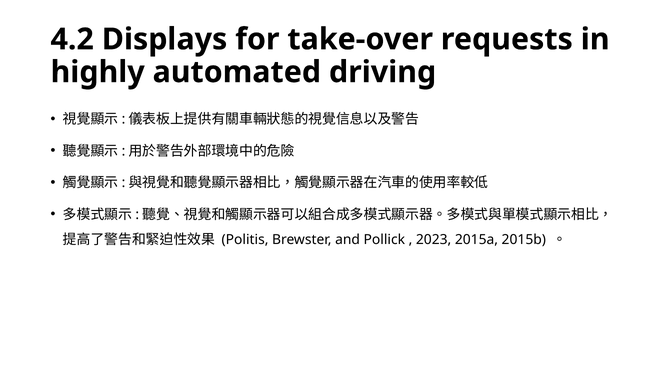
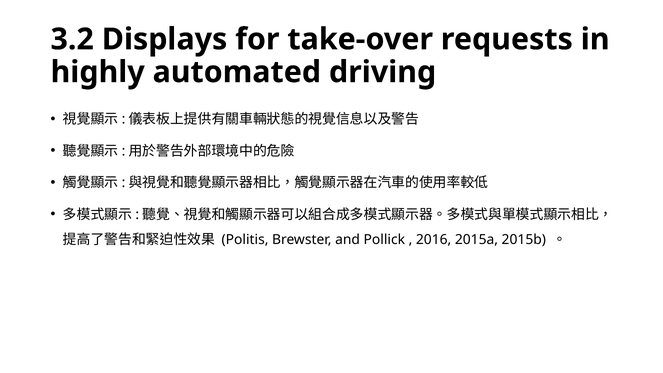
4.2: 4.2 -> 3.2
2023: 2023 -> 2016
